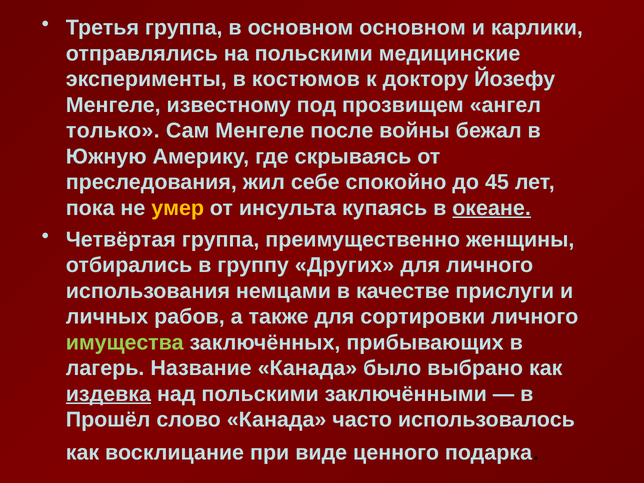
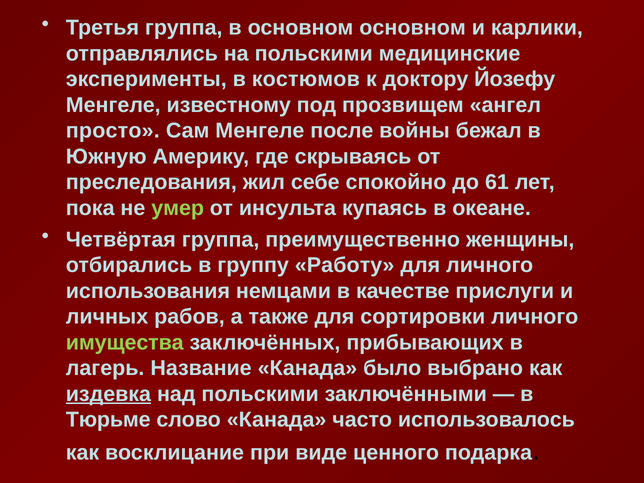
только: только -> просто
45: 45 -> 61
умер colour: yellow -> light green
океане underline: present -> none
Других: Других -> Работу
Прошёл: Прошёл -> Тюрьме
